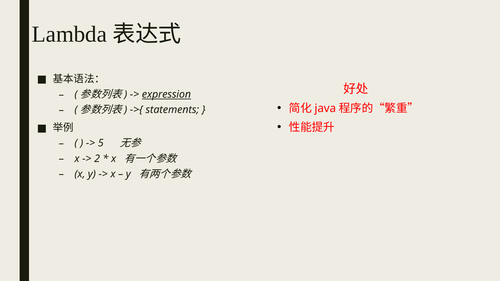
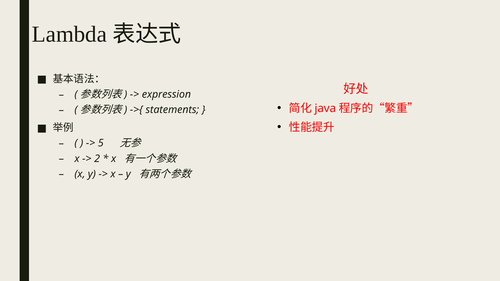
expression underline: present -> none
